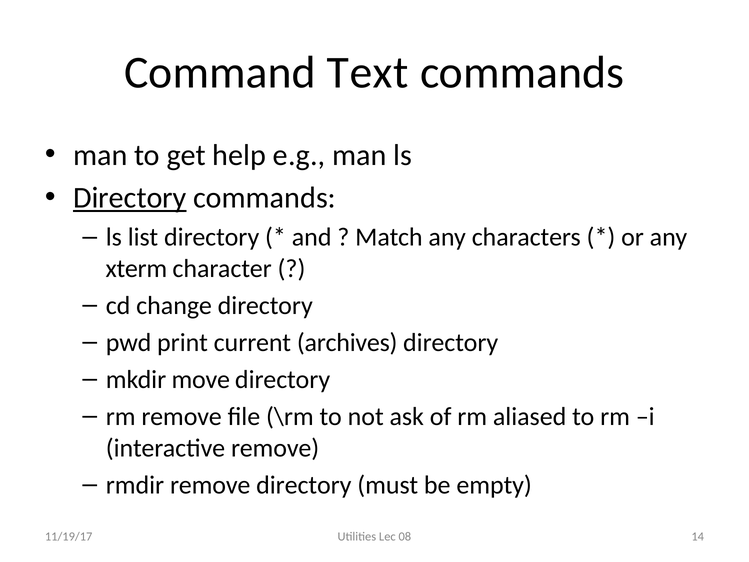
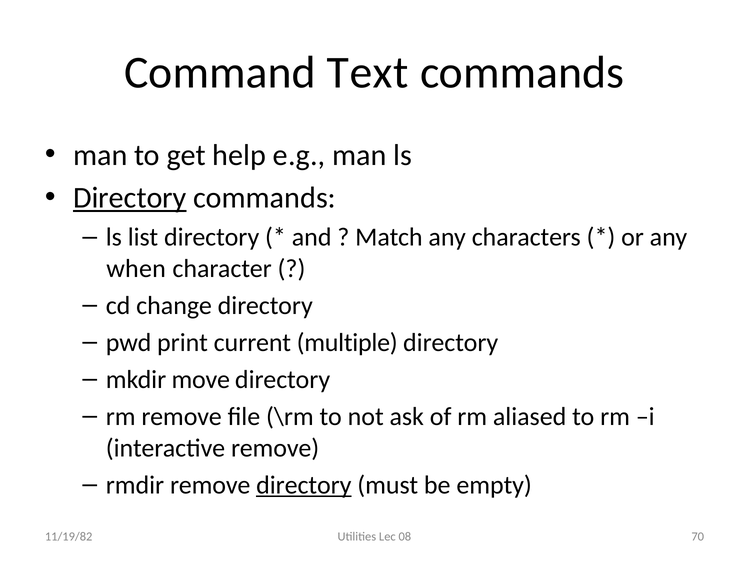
xterm: xterm -> when
archives: archives -> multiple
directory at (304, 485) underline: none -> present
14: 14 -> 70
11/19/17: 11/19/17 -> 11/19/82
